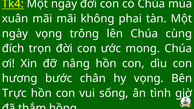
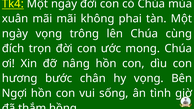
Trực: Trực -> Ngợi
